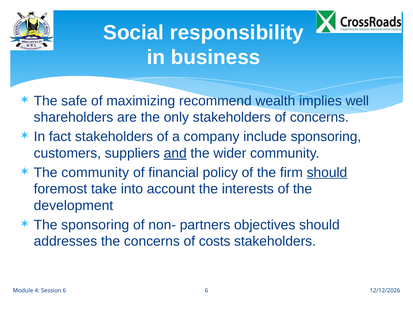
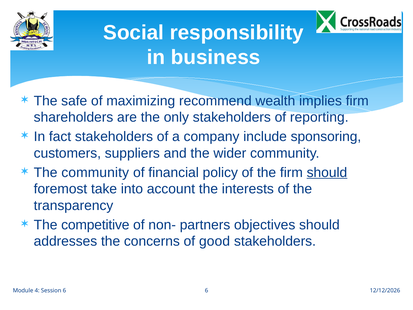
implies well: well -> firm
of concerns: concerns -> reporting
and underline: present -> none
development: development -> transparency
The sponsoring: sponsoring -> competitive
costs: costs -> good
